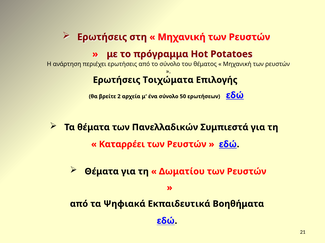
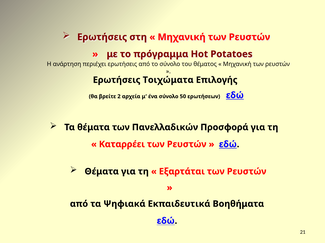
Συμπιεστά: Συμπιεστά -> Προσφορά
Δωματίου: Δωματίου -> Εξαρτάται
